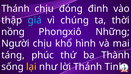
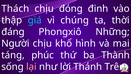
Thánh at (15, 9): Thánh -> Thách
nồng: nồng -> đáng
lại colour: yellow -> pink
Tinh: Tinh -> Trên
